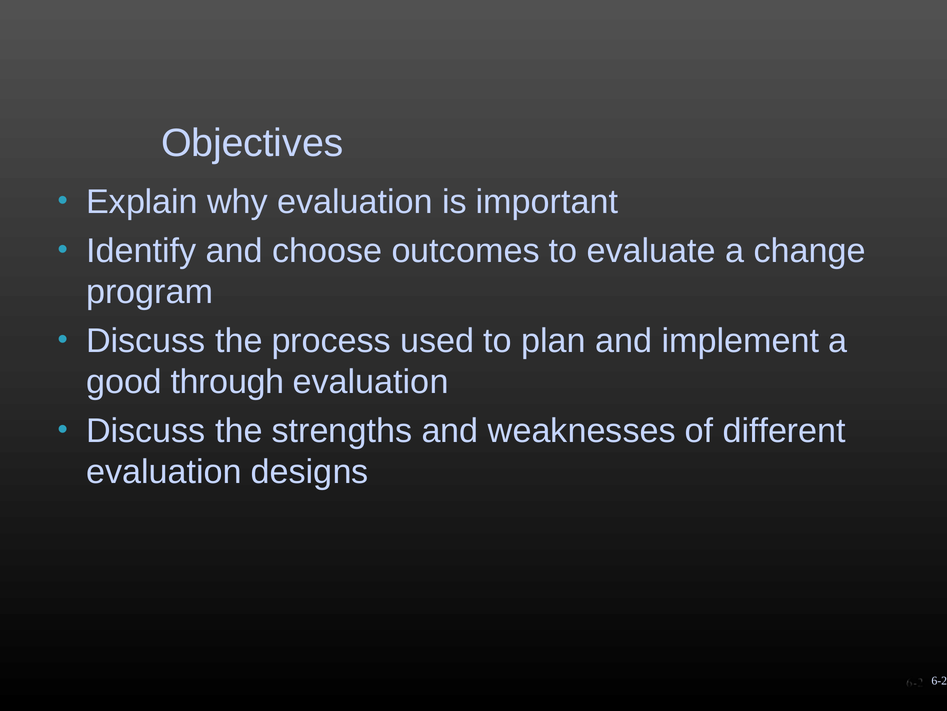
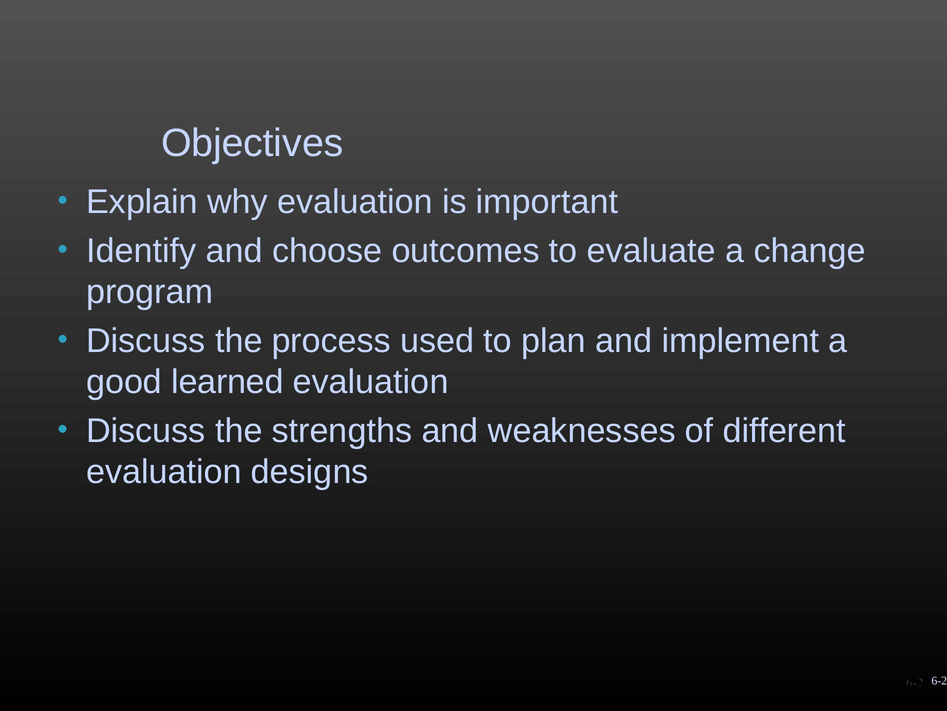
through: through -> learned
